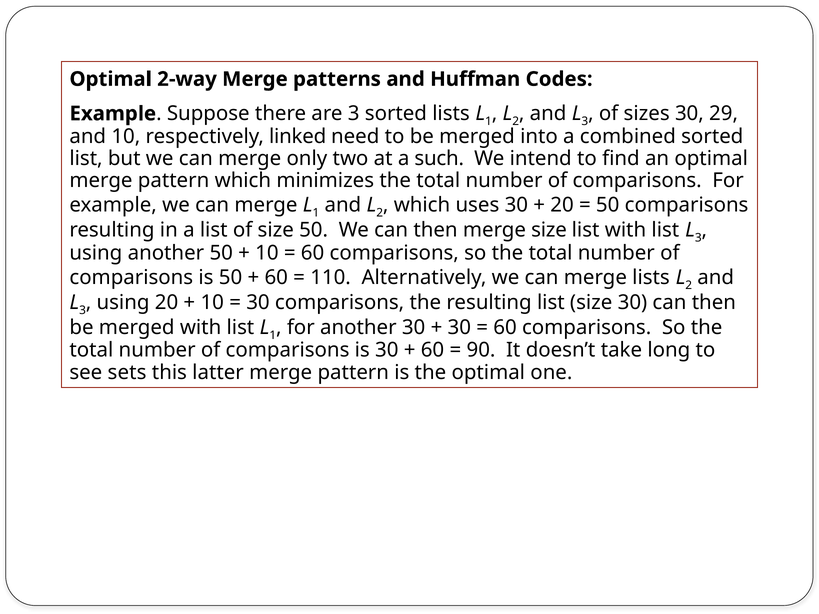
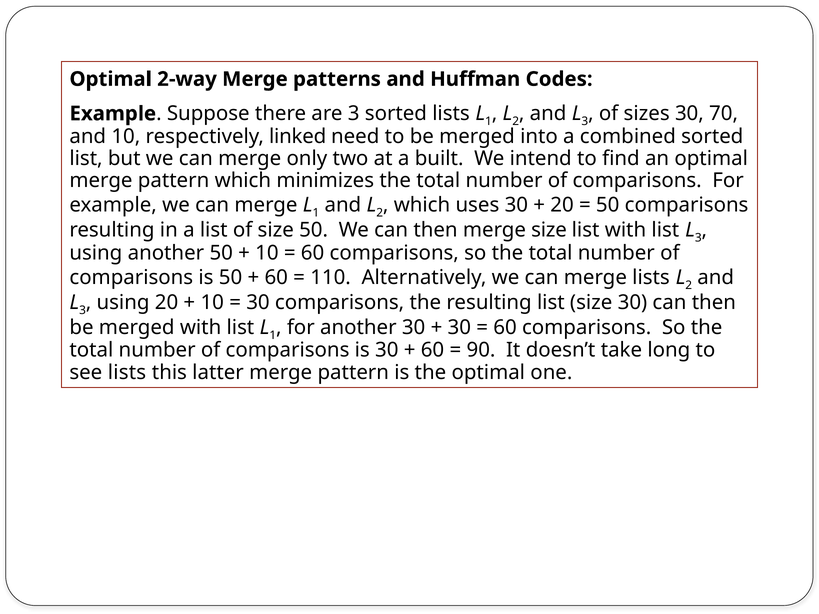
29: 29 -> 70
such: such -> built
see sets: sets -> lists
